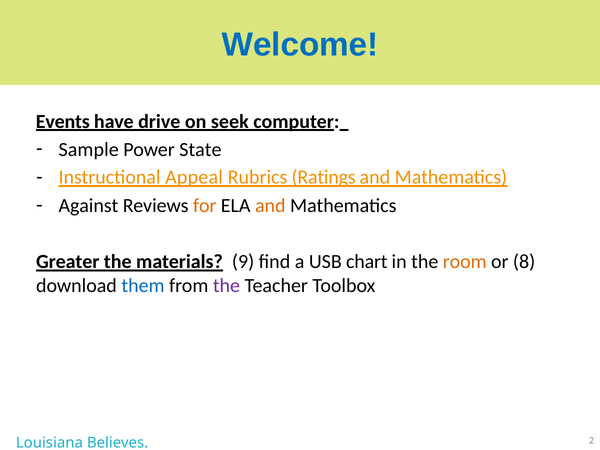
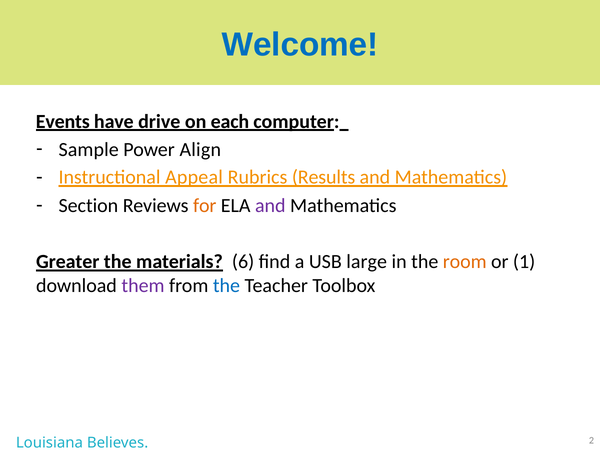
seek: seek -> each
State: State -> Align
Ratings: Ratings -> Results
Against: Against -> Section
and at (270, 206) colour: orange -> purple
9: 9 -> 6
chart: chart -> large
8: 8 -> 1
them colour: blue -> purple
the at (226, 286) colour: purple -> blue
